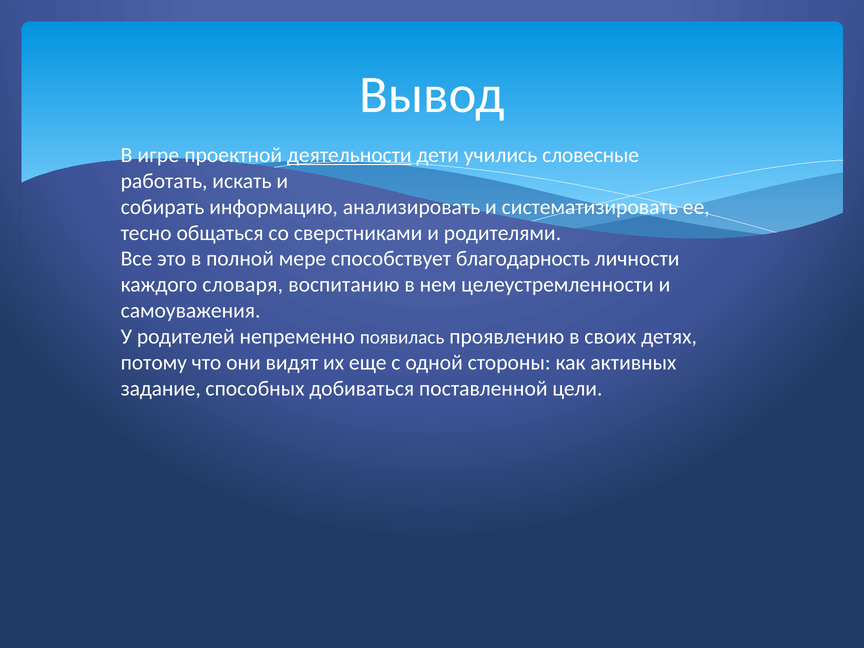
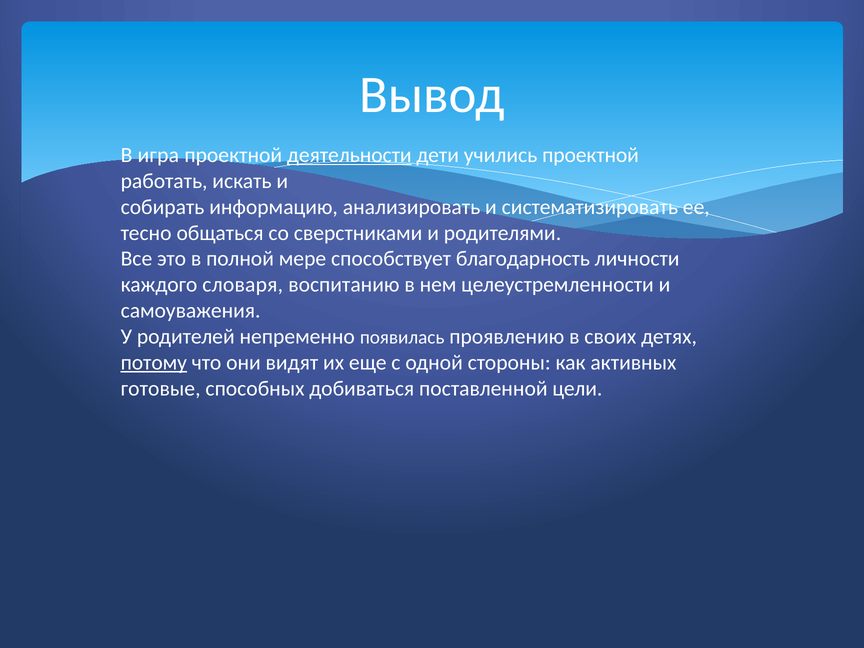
игре: игре -> игра
учились словесные: словесные -> проектной
потому underline: none -> present
задание: задание -> готовые
